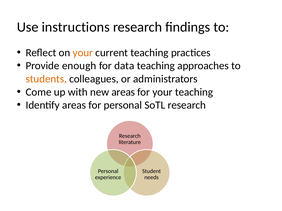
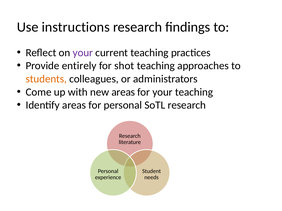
your at (83, 53) colour: orange -> purple
enough: enough -> entirely
data: data -> shot
